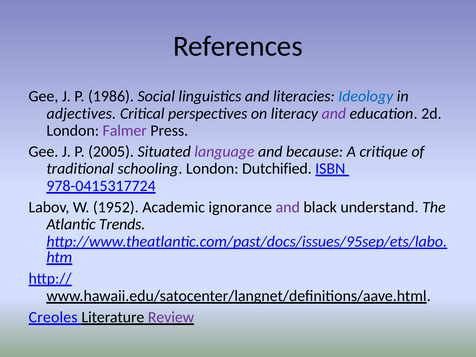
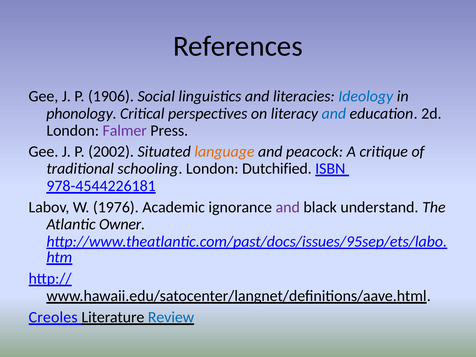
1986: 1986 -> 1906
adjectives: adjectives -> phonology
and at (334, 113) colour: purple -> blue
2005: 2005 -> 2002
language colour: purple -> orange
because: because -> peacock
978-0415317724: 978-0415317724 -> 978-4544226181
1952: 1952 -> 1976
Trends: Trends -> Owner
Review colour: purple -> blue
